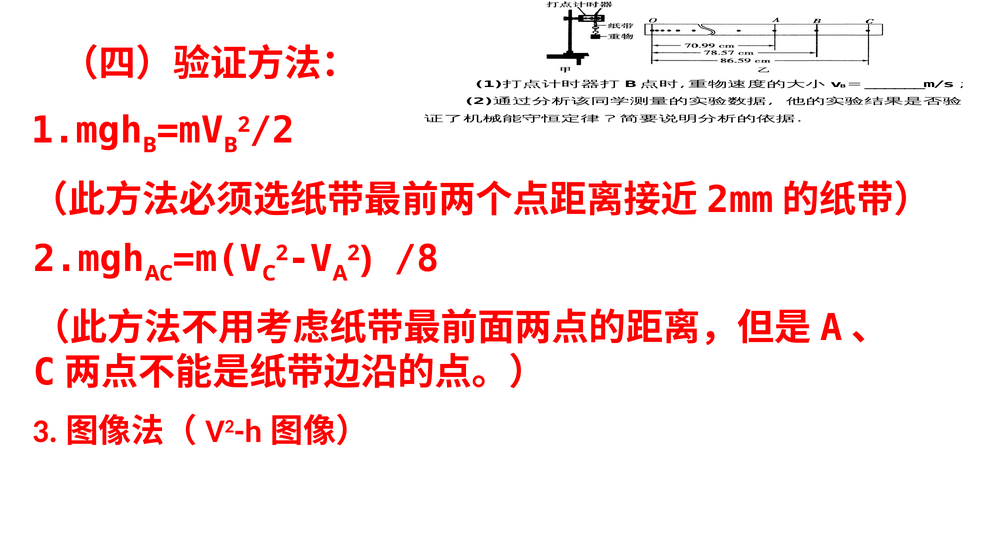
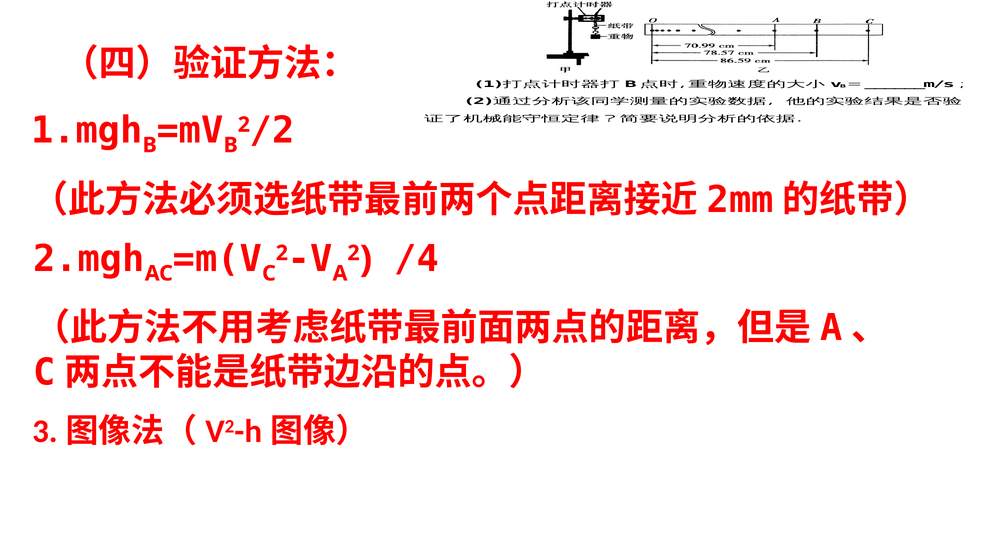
/8: /8 -> /4
